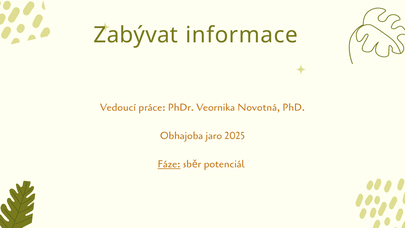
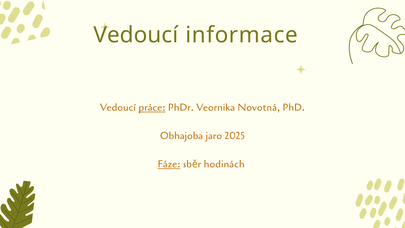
Zabývat at (136, 35): Zabývat -> Vedoucí
práce underline: none -> present
potenciál: potenciál -> hodinách
